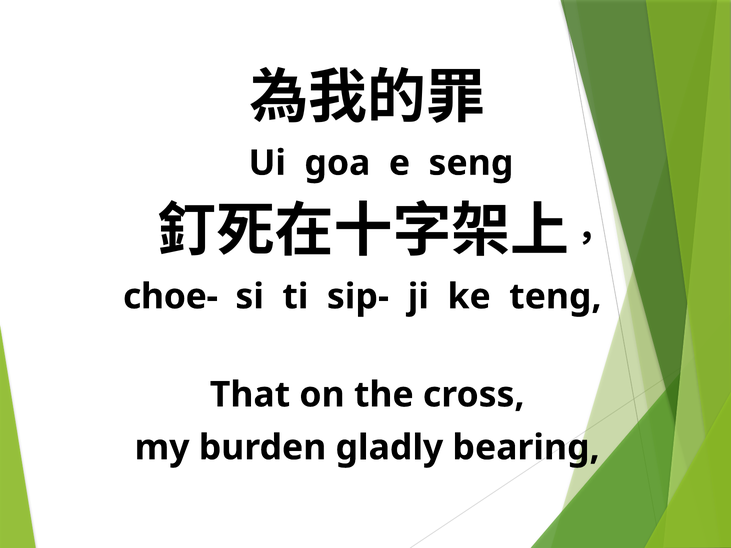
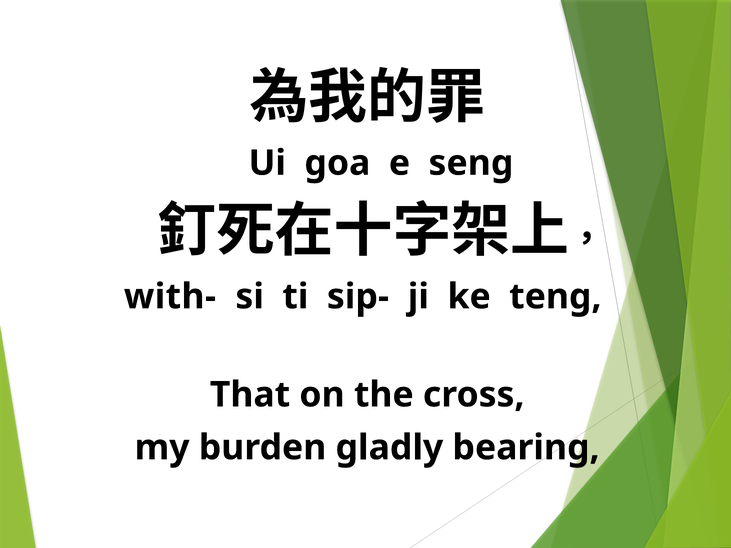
choe-: choe- -> with-
